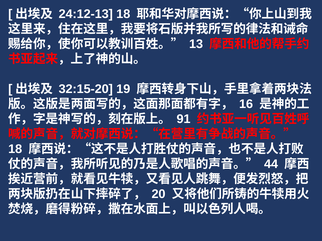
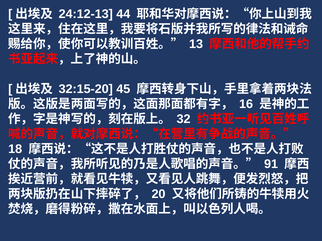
24:12-13 18: 18 -> 44
19: 19 -> 45
91: 91 -> 32
44: 44 -> 91
